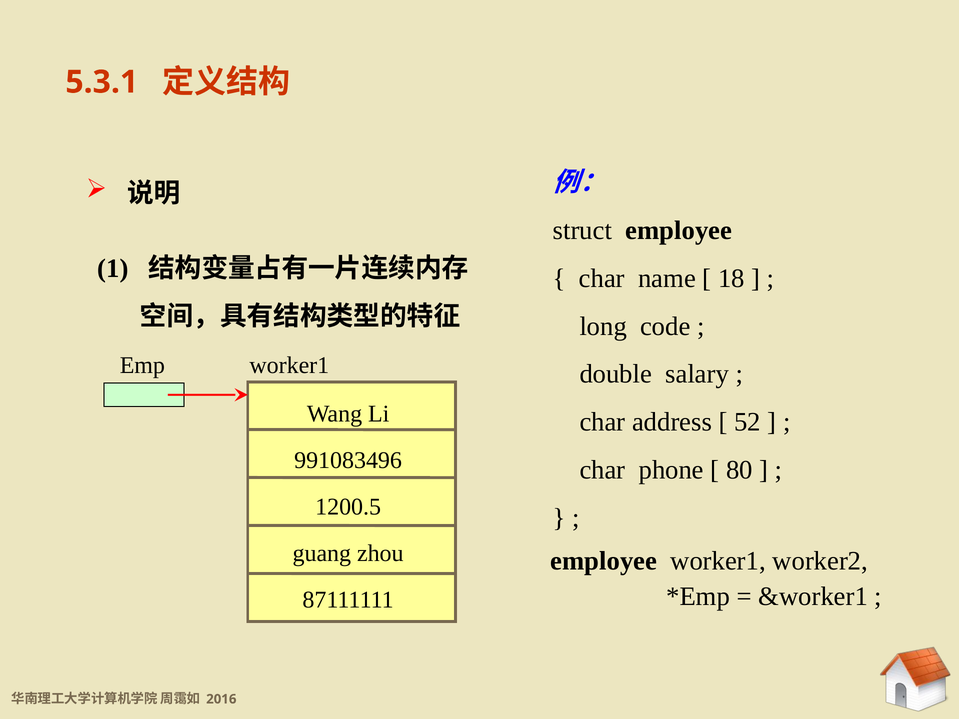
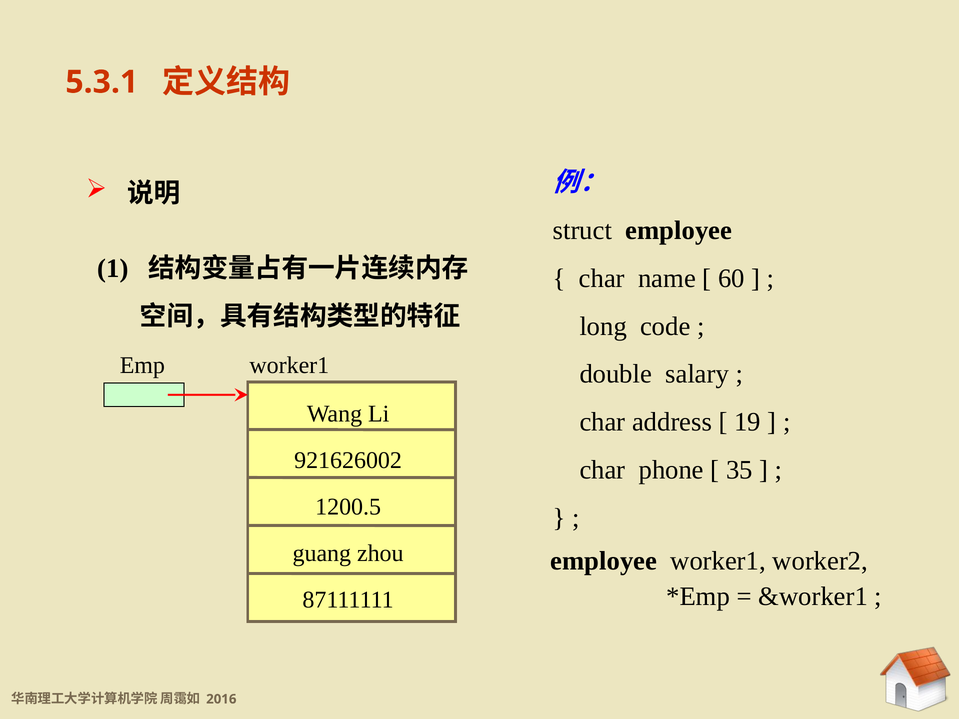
18: 18 -> 60
52: 52 -> 19
991083496: 991083496 -> 921626002
80: 80 -> 35
